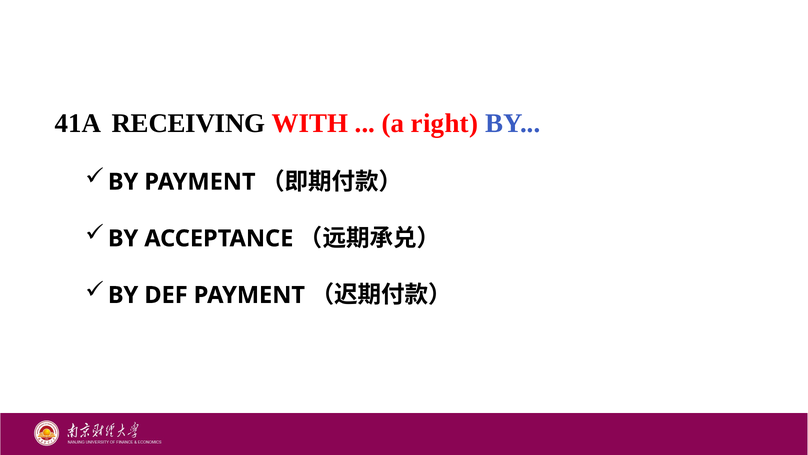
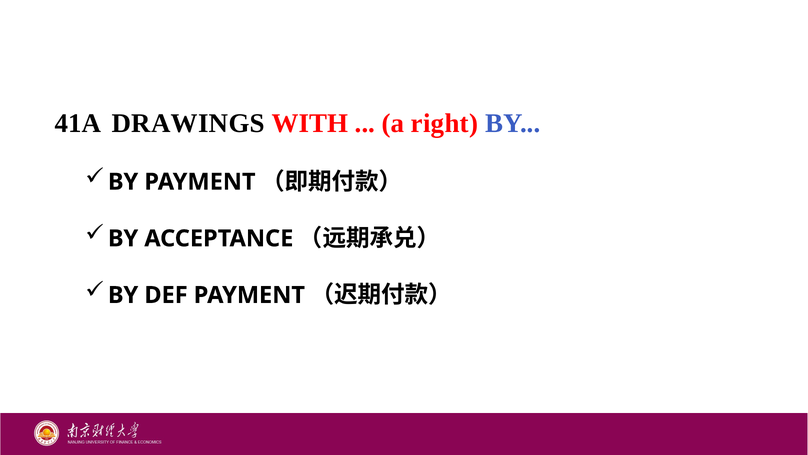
RECEIVING: RECEIVING -> DRAWINGS
